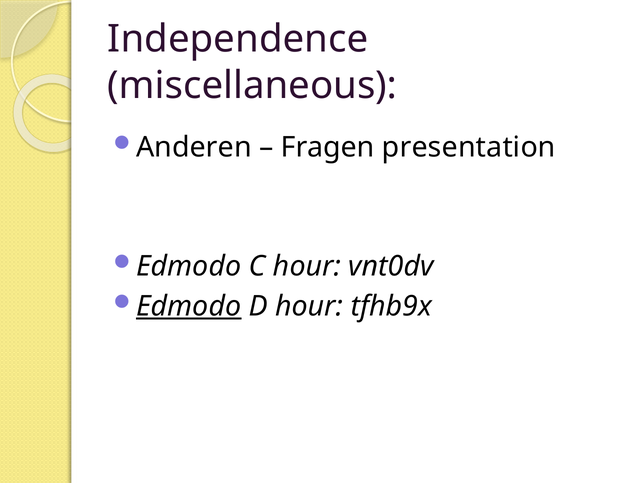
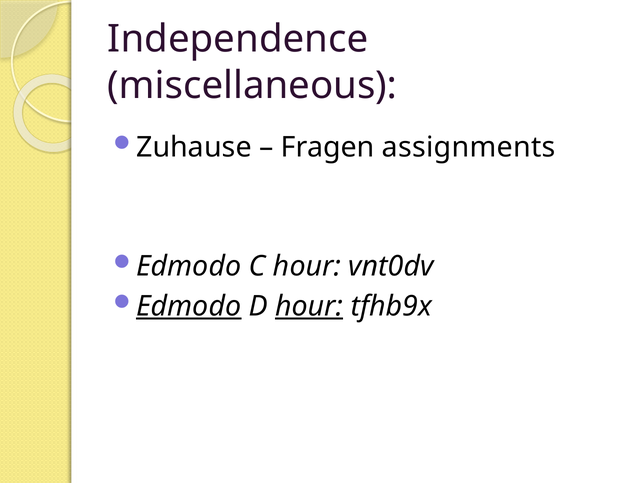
Anderen: Anderen -> Zuhause
presentation: presentation -> assignments
hour at (309, 306) underline: none -> present
